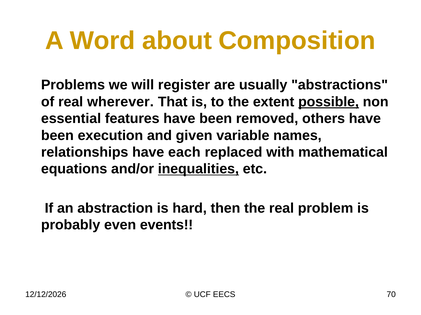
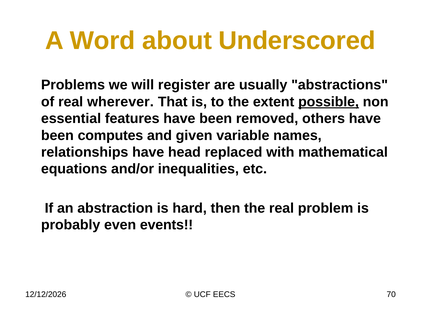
Composition: Composition -> Underscored
execution: execution -> computes
each: each -> head
inequalities underline: present -> none
